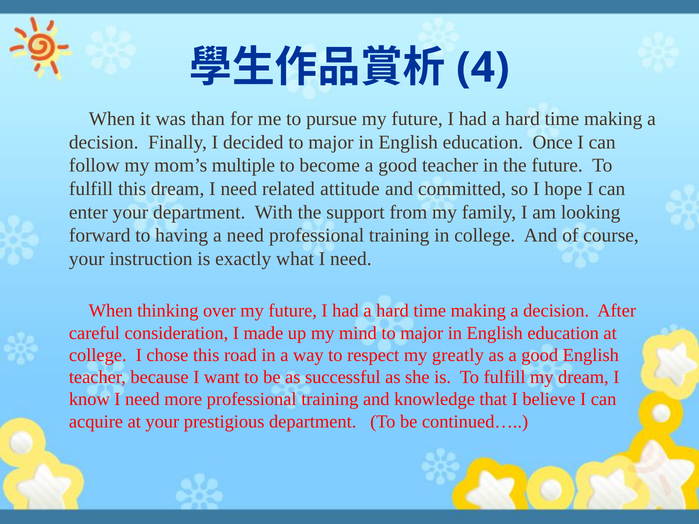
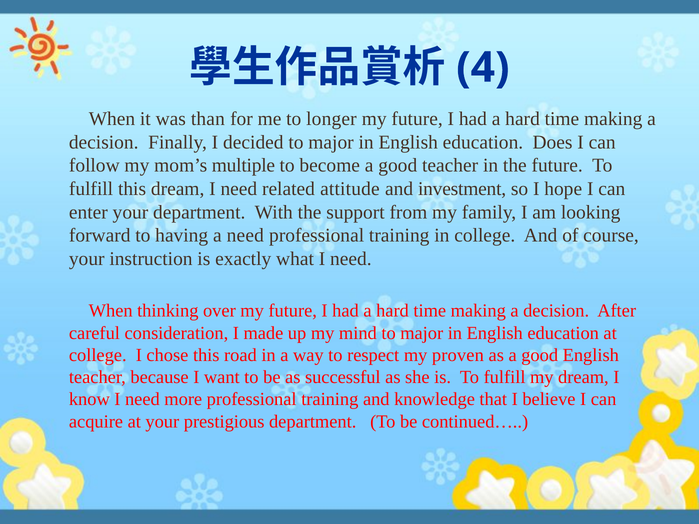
pursue: pursue -> longer
Once: Once -> Does
committed: committed -> investment
greatly: greatly -> proven
